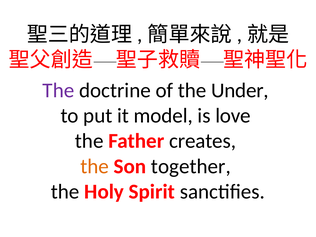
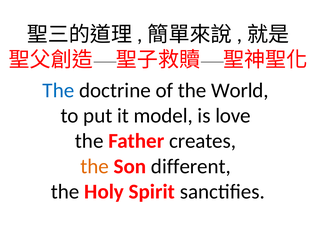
The at (58, 90) colour: purple -> blue
Under: Under -> World
together: together -> different
